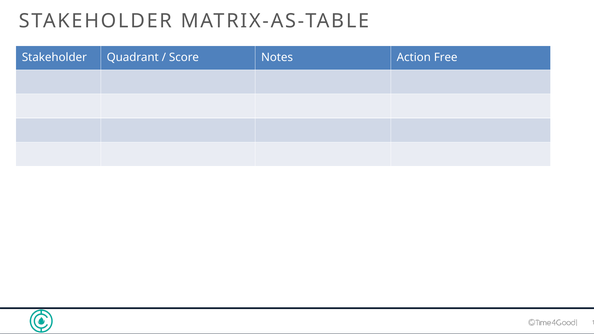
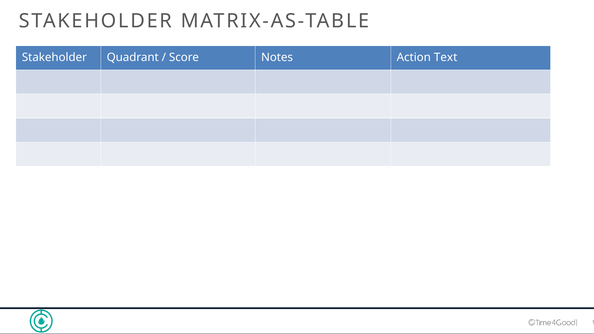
Free: Free -> Text
